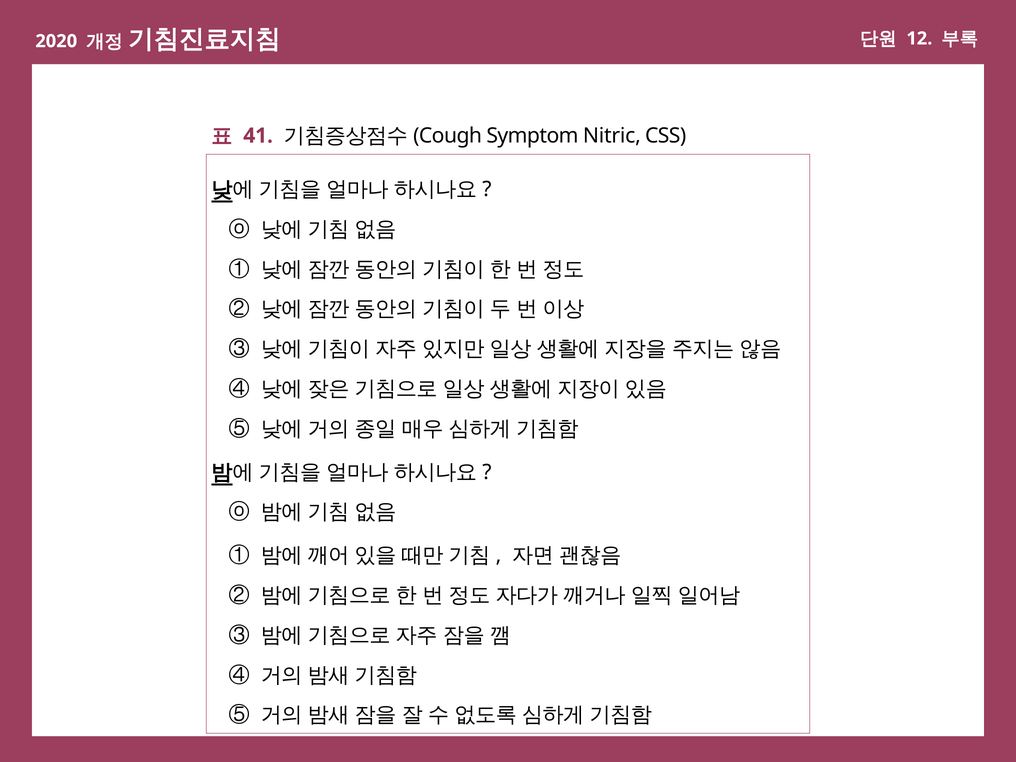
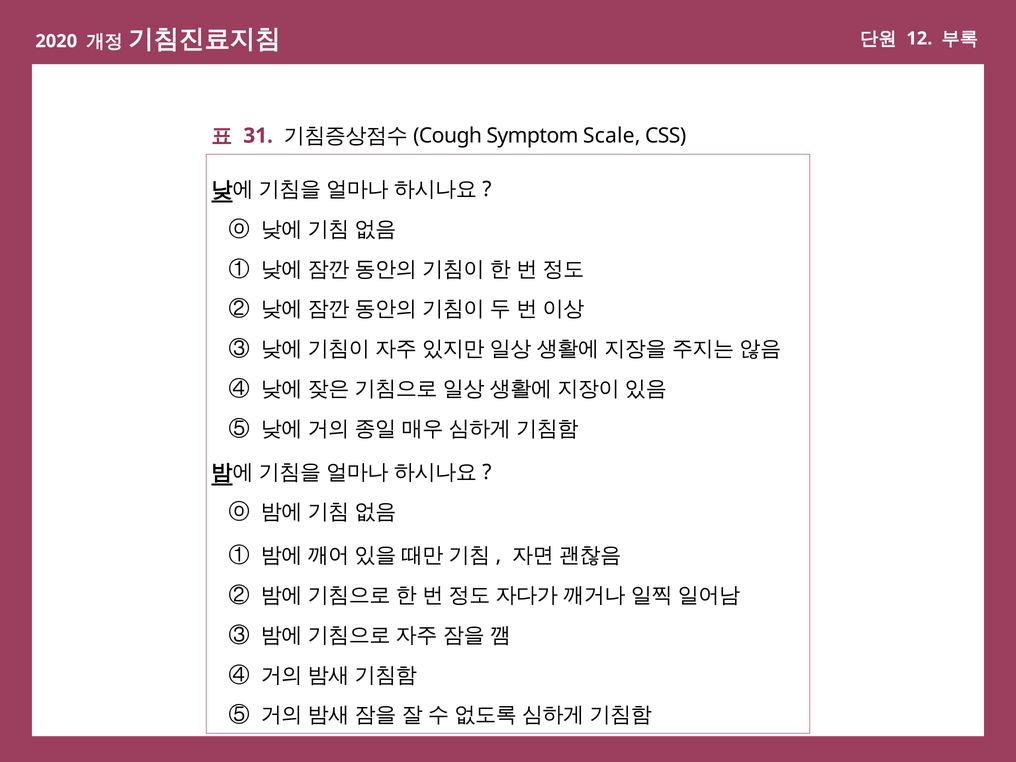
41: 41 -> 31
Nitric: Nitric -> Scale
